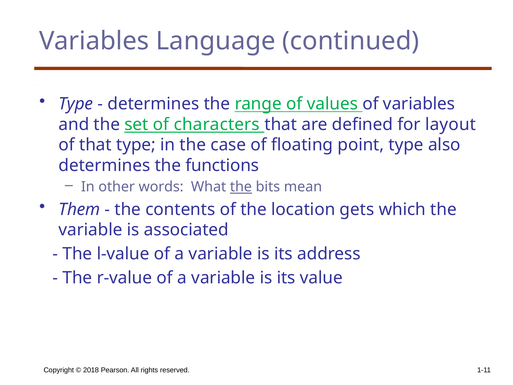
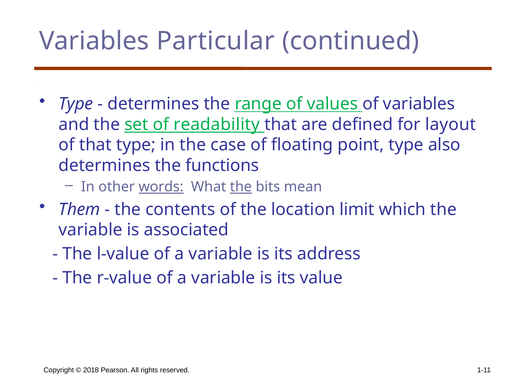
Language: Language -> Particular
characters: characters -> readability
words underline: none -> present
gets: gets -> limit
